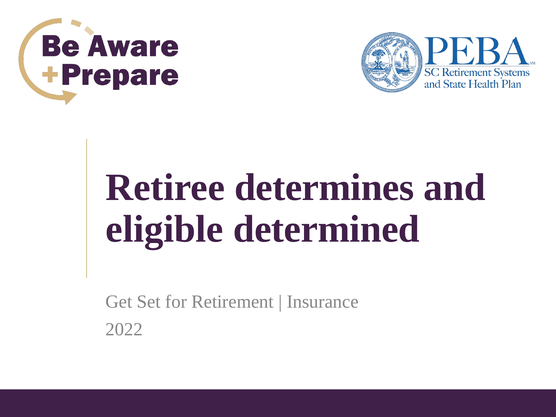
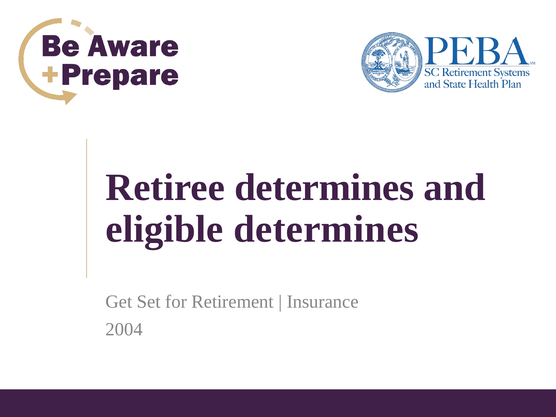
eligible determined: determined -> determines
2022: 2022 -> 2004
